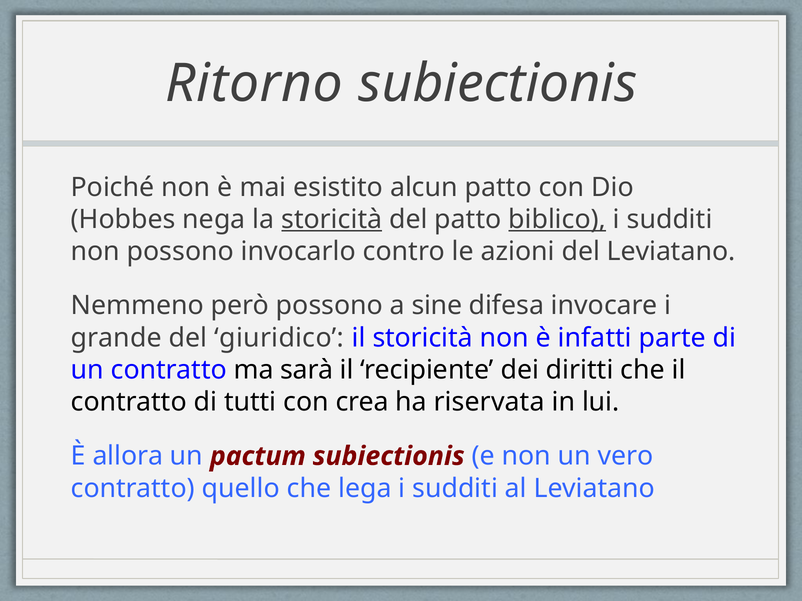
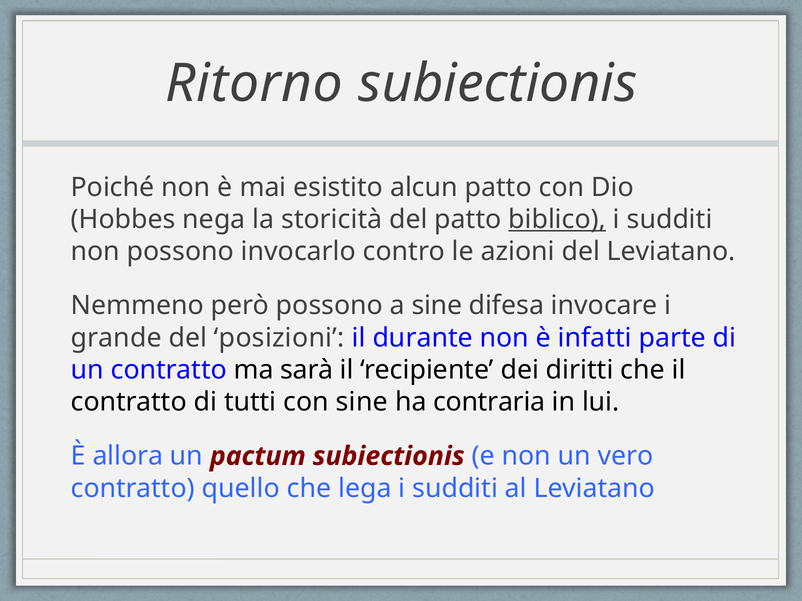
storicità at (332, 219) underline: present -> none
giuridico: giuridico -> posizioni
il storicità: storicità -> durante
con crea: crea -> sine
riservata: riservata -> contraria
